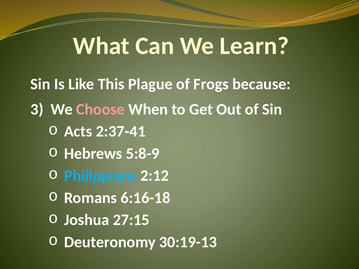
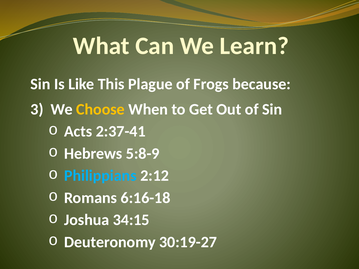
Choose colour: pink -> yellow
27:15: 27:15 -> 34:15
30:19-13: 30:19-13 -> 30:19-27
